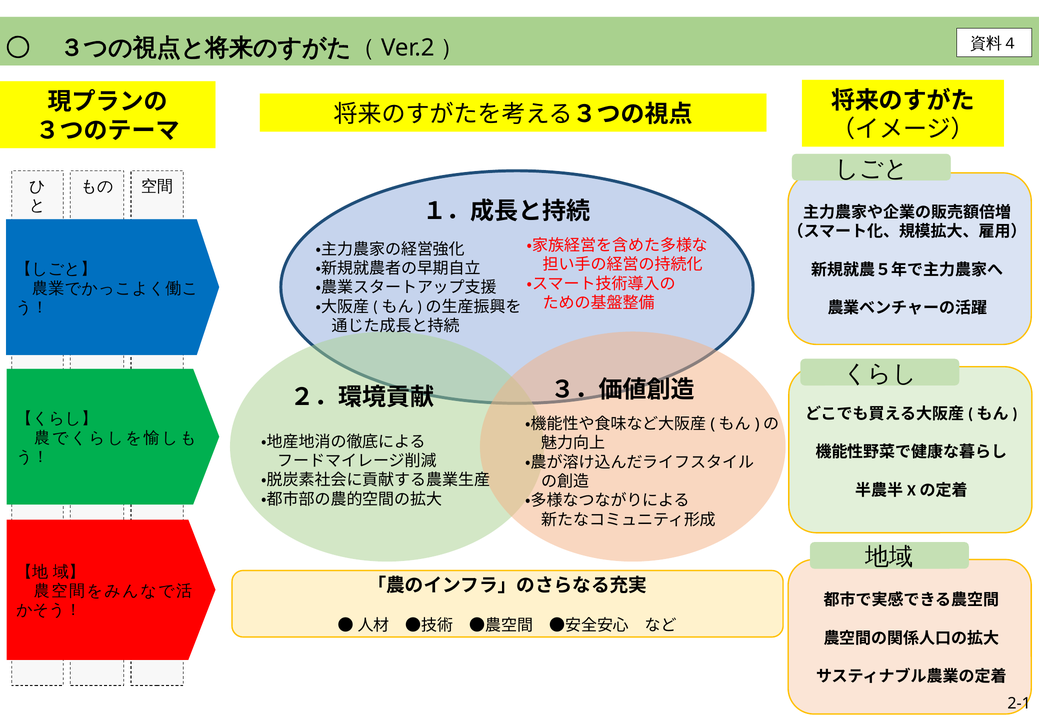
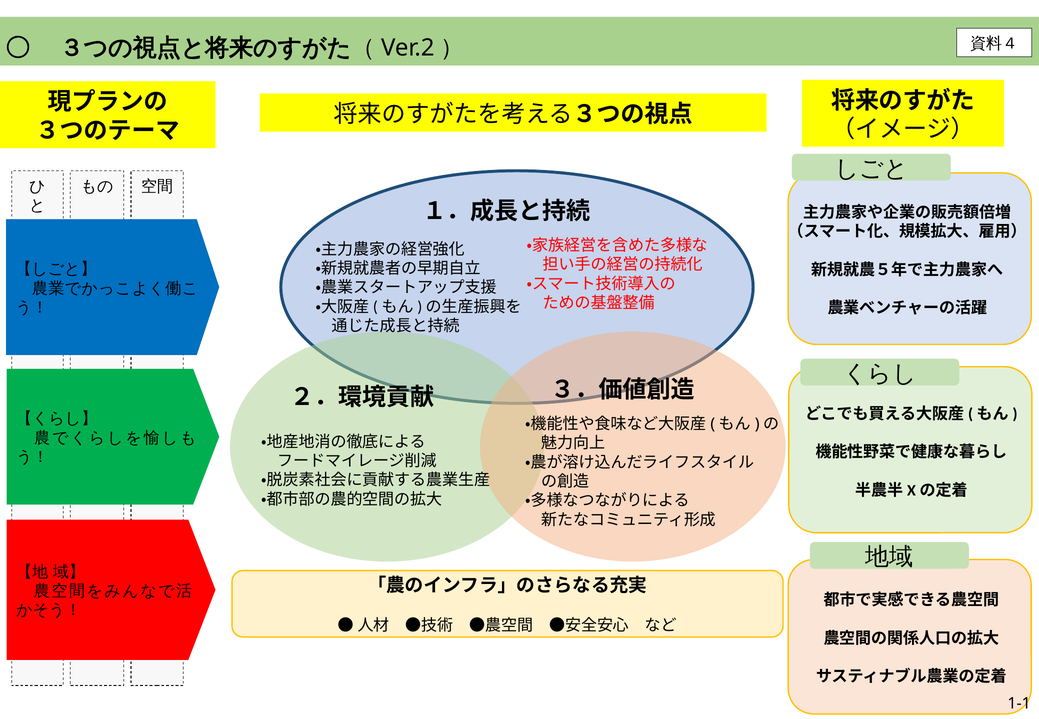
2-1: 2-1 -> 1-1
